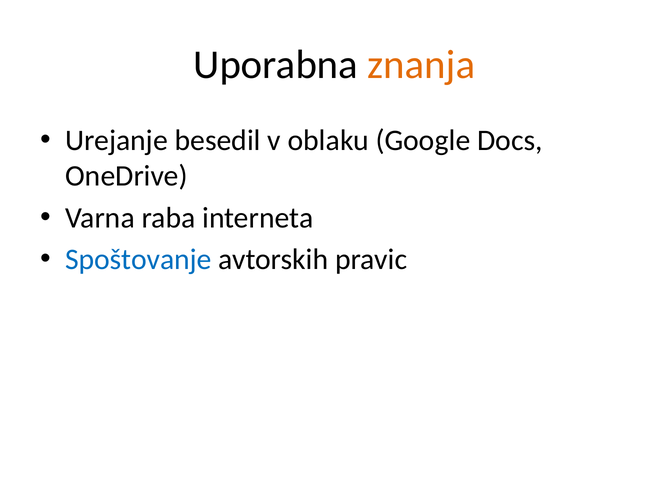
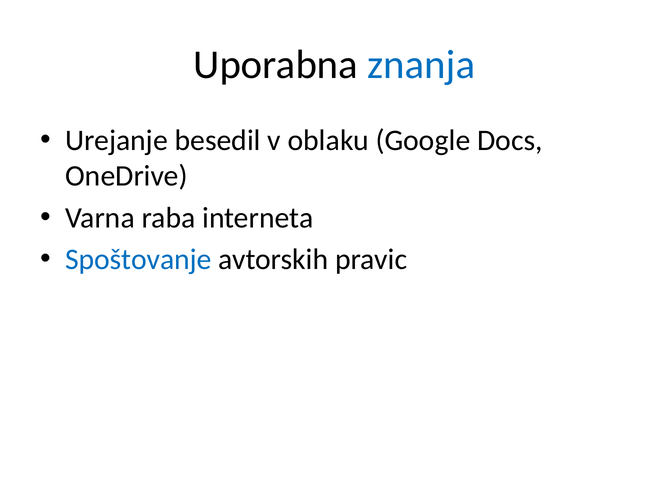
znanja colour: orange -> blue
